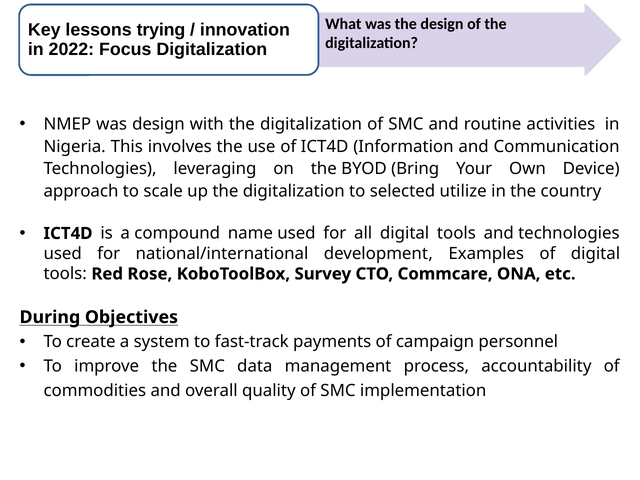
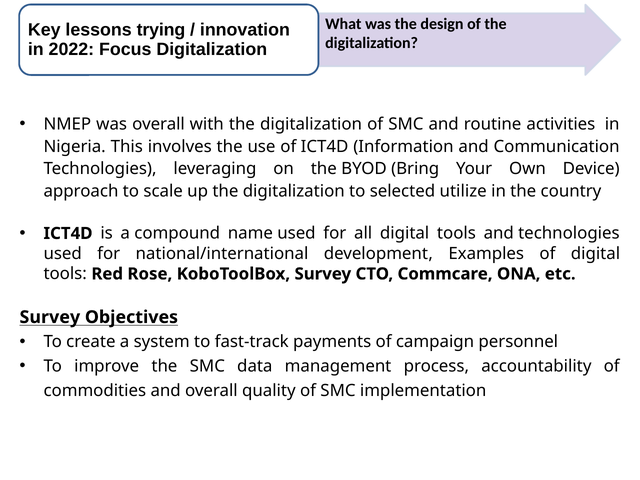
was design: design -> overall
During at (50, 317): During -> Survey
